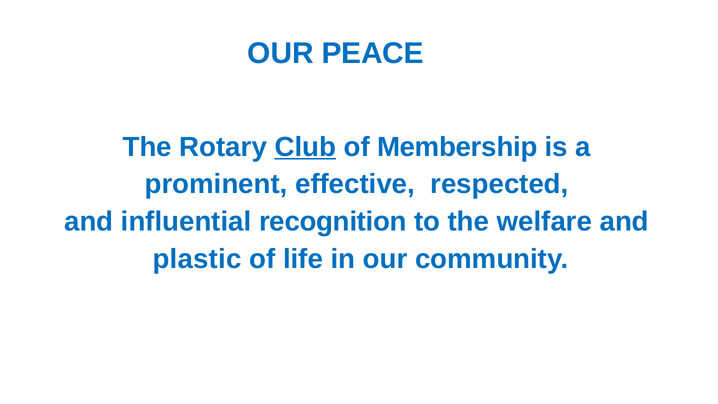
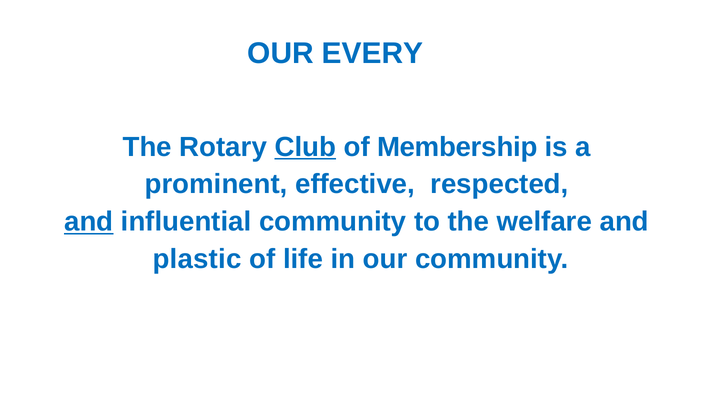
PEACE: PEACE -> EVERY
and at (89, 222) underline: none -> present
influential recognition: recognition -> community
